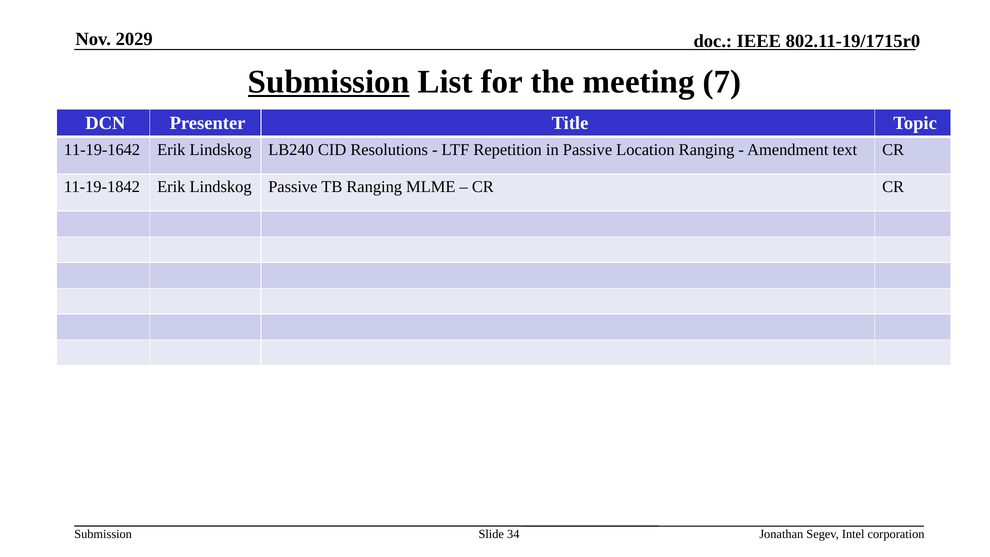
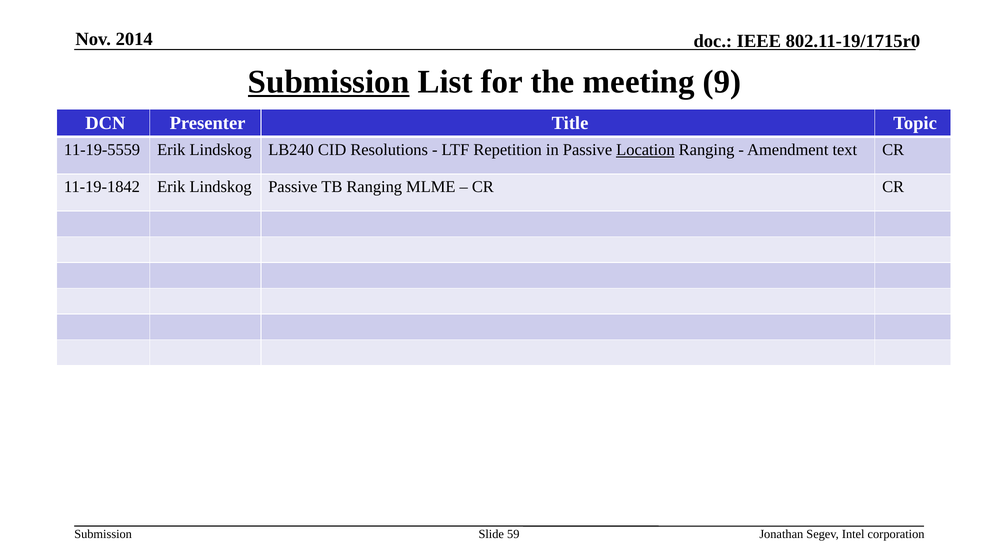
2029: 2029 -> 2014
7: 7 -> 9
11-19-1642: 11-19-1642 -> 11-19-5559
Location underline: none -> present
34: 34 -> 59
